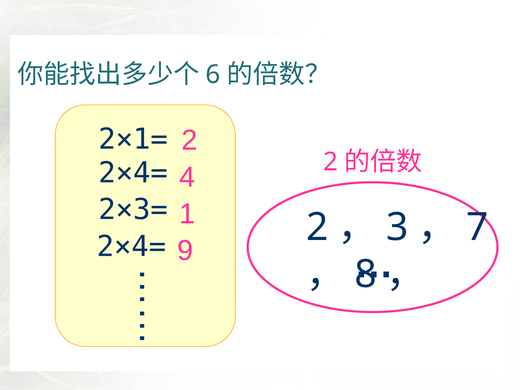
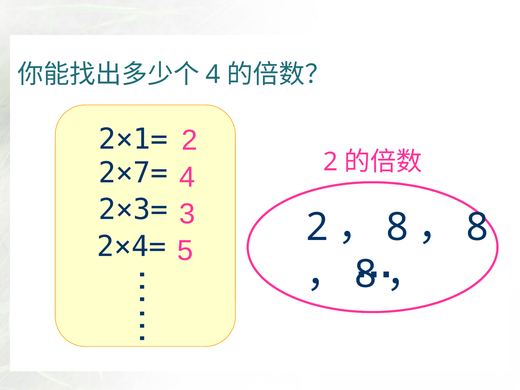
6 at (213, 75): 6 -> 4
2×4= at (133, 173): 2×4= -> 2×7=
1: 1 -> 3
3 at (397, 227): 3 -> 8
7 at (477, 227): 7 -> 8
9: 9 -> 5
